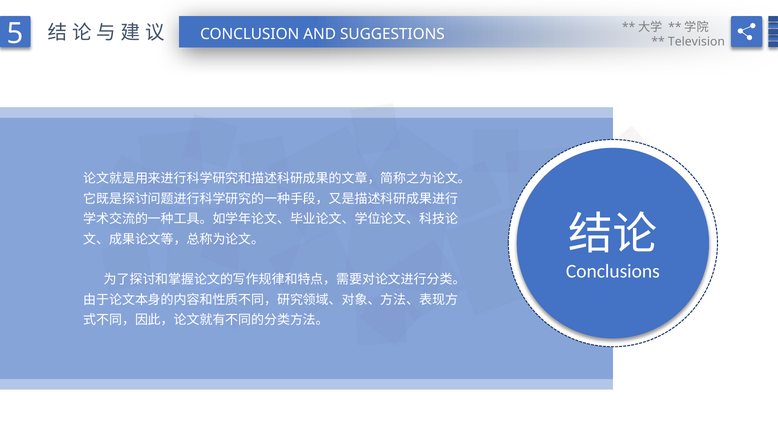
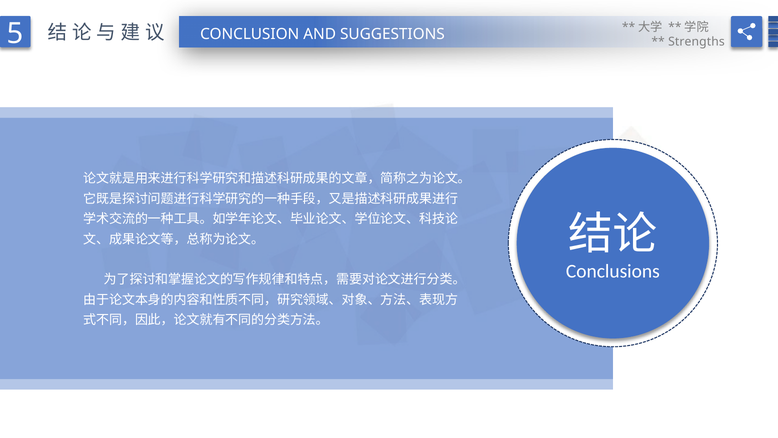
Television: Television -> Strengths
